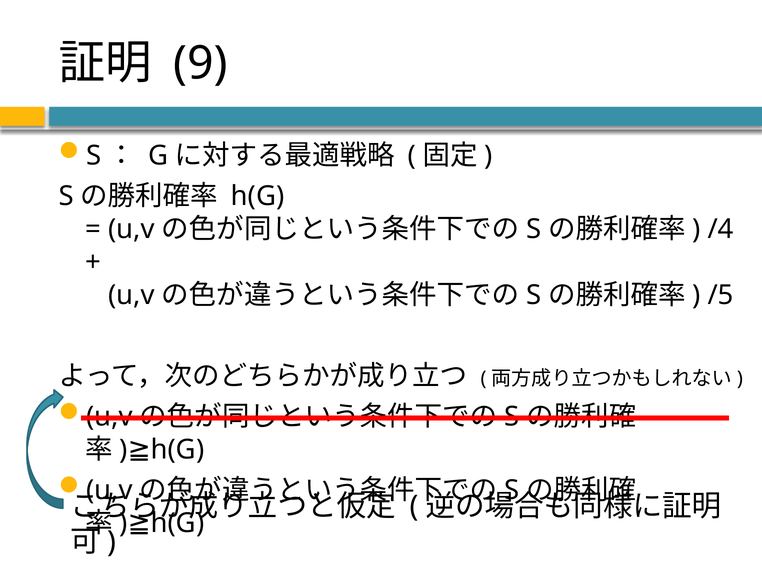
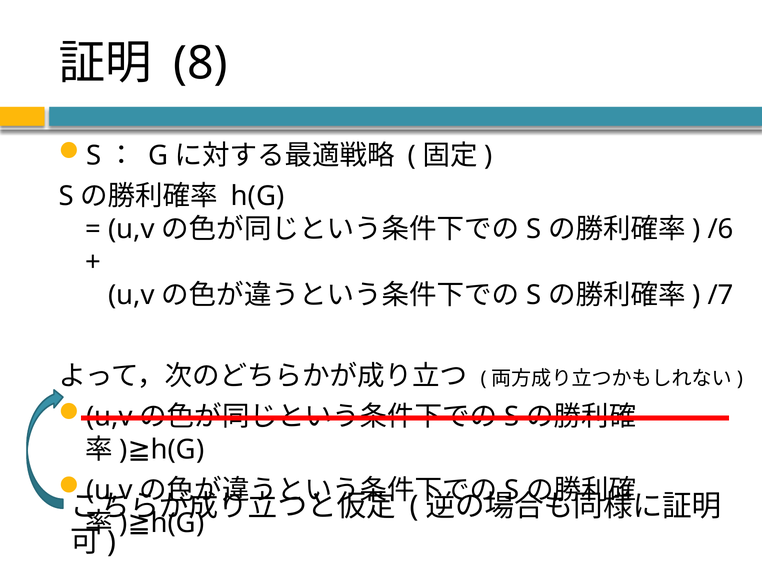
9: 9 -> 8
/4: /4 -> /6
/5: /5 -> /7
